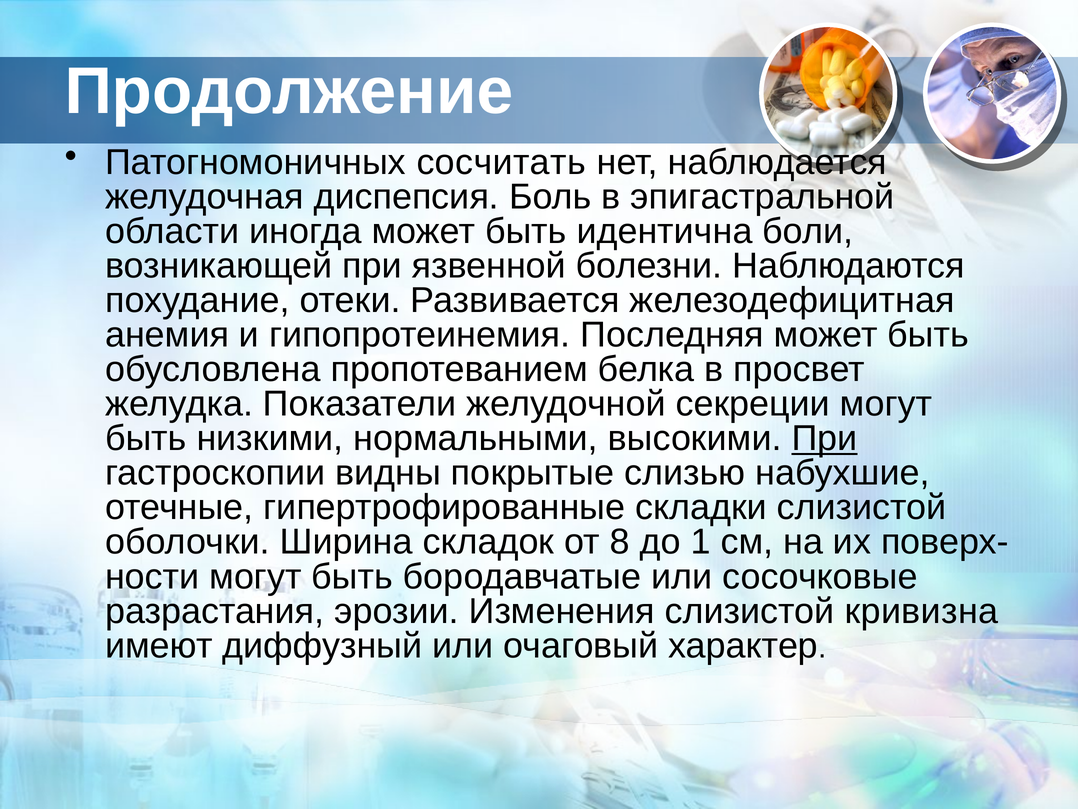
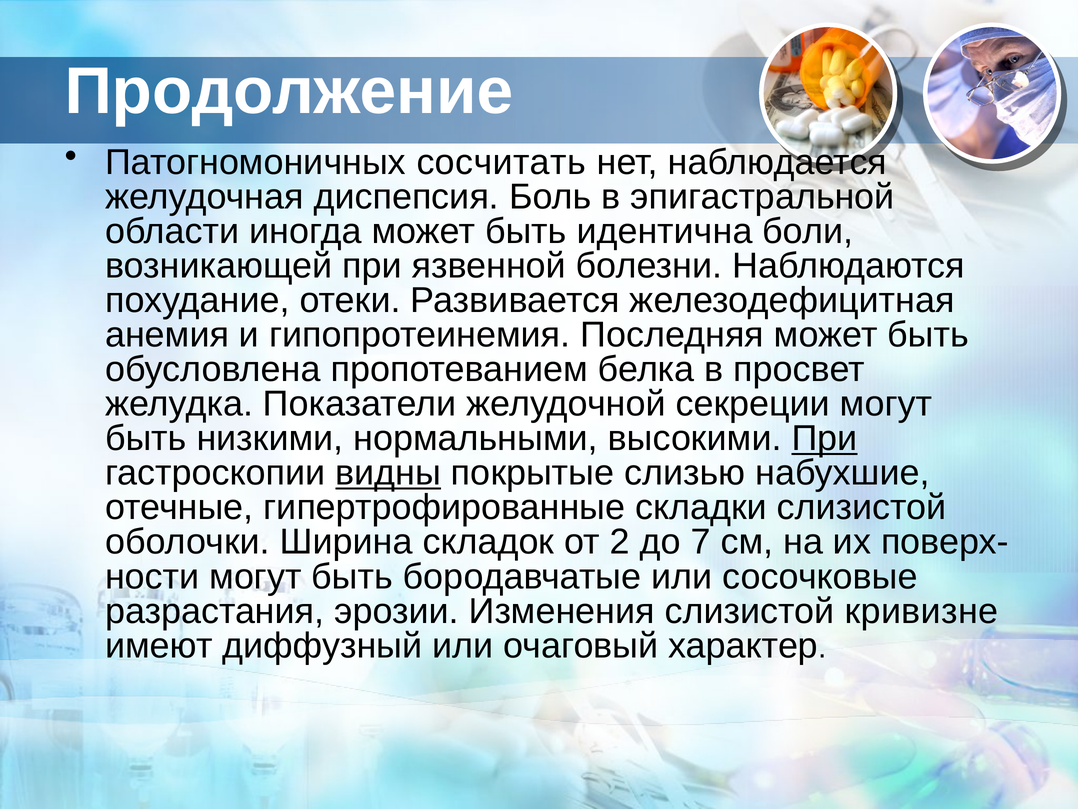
видны underline: none -> present
8: 8 -> 2
1: 1 -> 7
кривизна: кривизна -> кривизне
